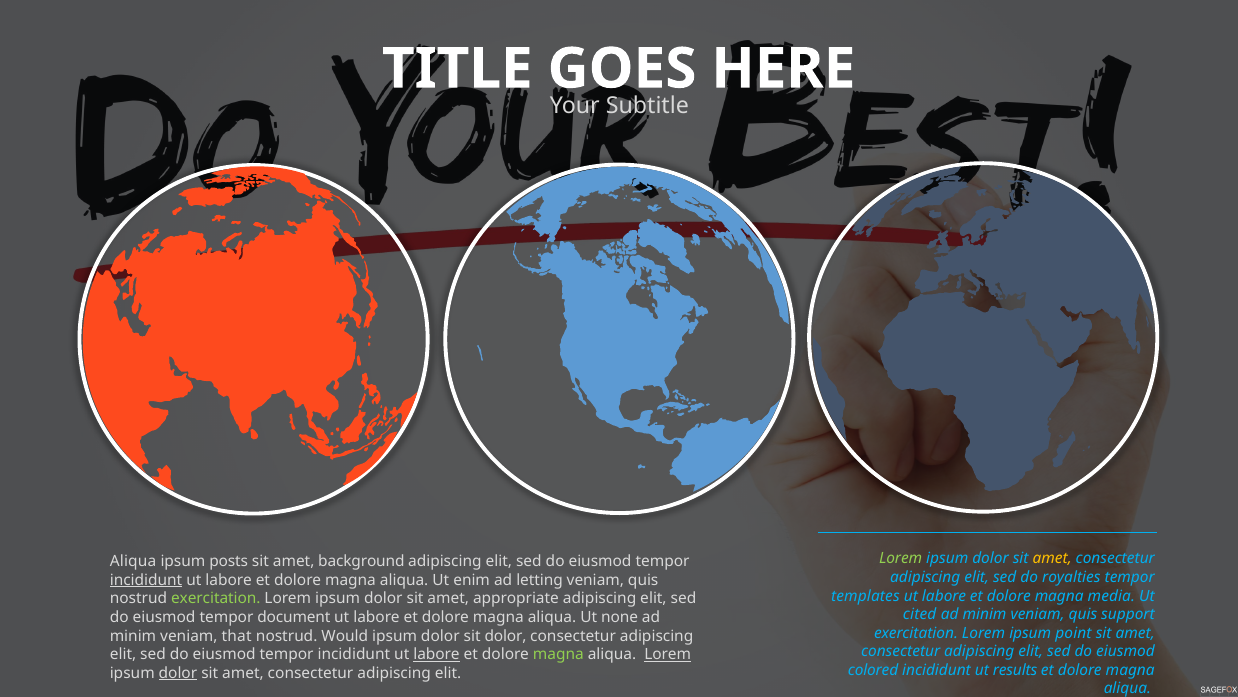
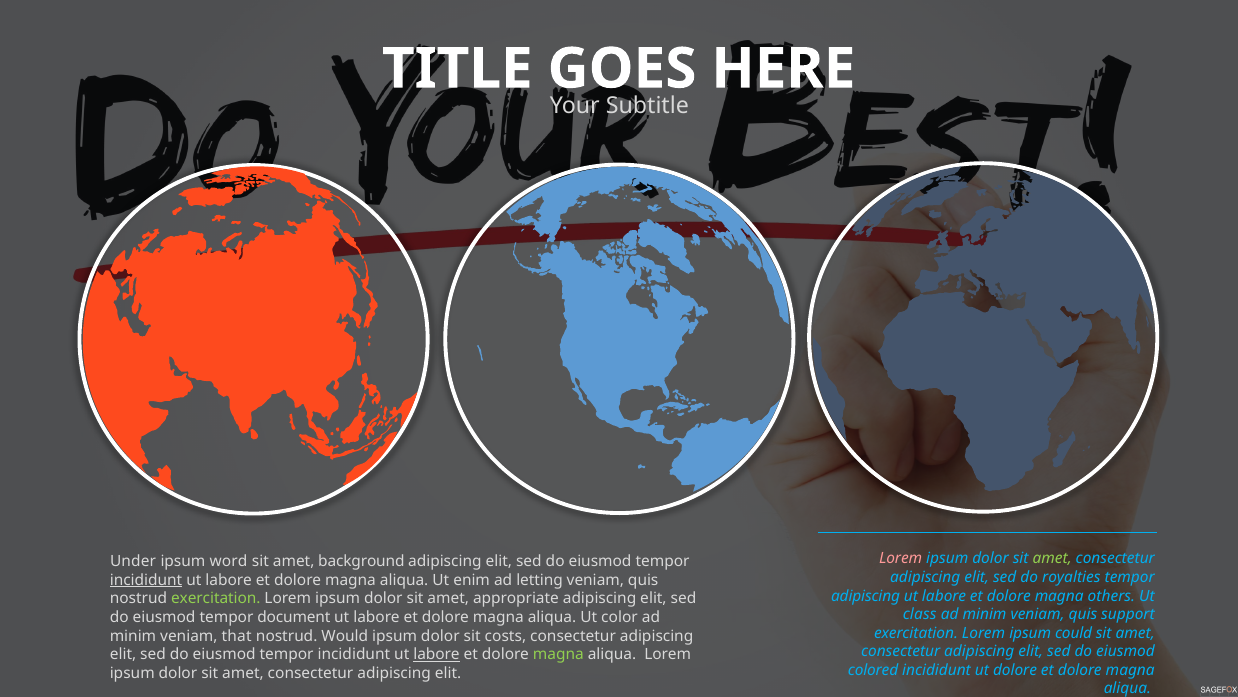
Lorem at (901, 558) colour: light green -> pink
amet at (1052, 558) colour: yellow -> light green
Aliqua at (133, 561): Aliqua -> Under
posts: posts -> word
templates at (865, 595): templates -> adipiscing
media: media -> others
cited: cited -> class
none: none -> color
point: point -> could
sit dolor: dolor -> costs
Lorem at (668, 654) underline: present -> none
ut results: results -> dolore
dolor at (178, 673) underline: present -> none
